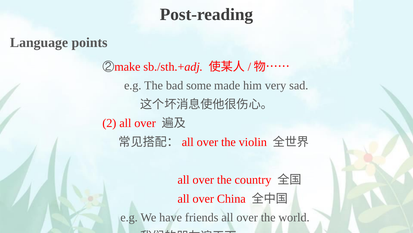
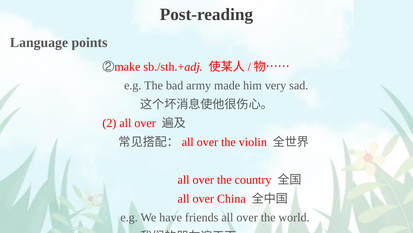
some: some -> army
